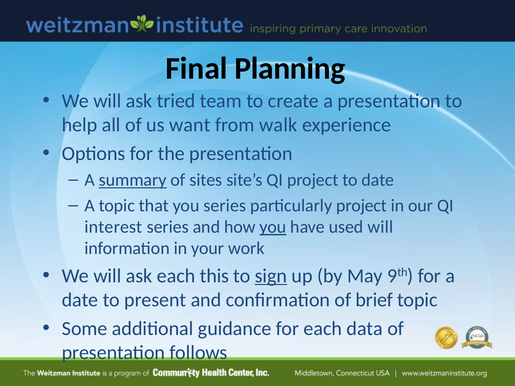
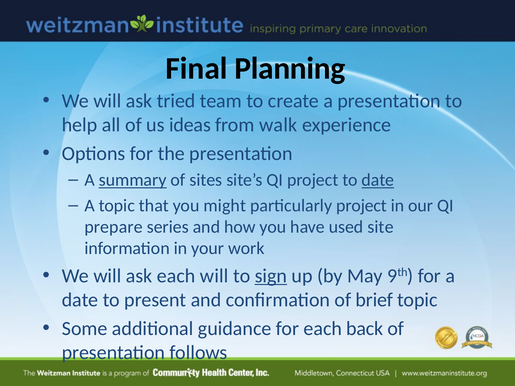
want: want -> ideas
date at (378, 180) underline: none -> present
you series: series -> might
interest: interest -> prepare
you at (273, 227) underline: present -> none
used will: will -> site
each this: this -> will
data: data -> back
